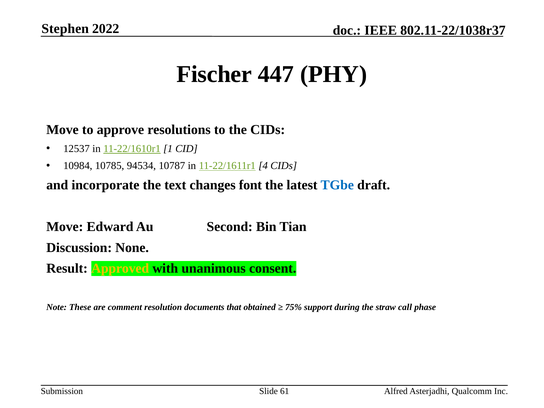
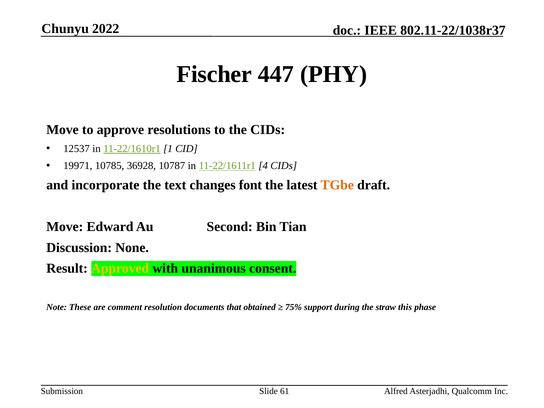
Stephen: Stephen -> Chunyu
10984: 10984 -> 19971
94534: 94534 -> 36928
TGbe colour: blue -> orange
call: call -> this
